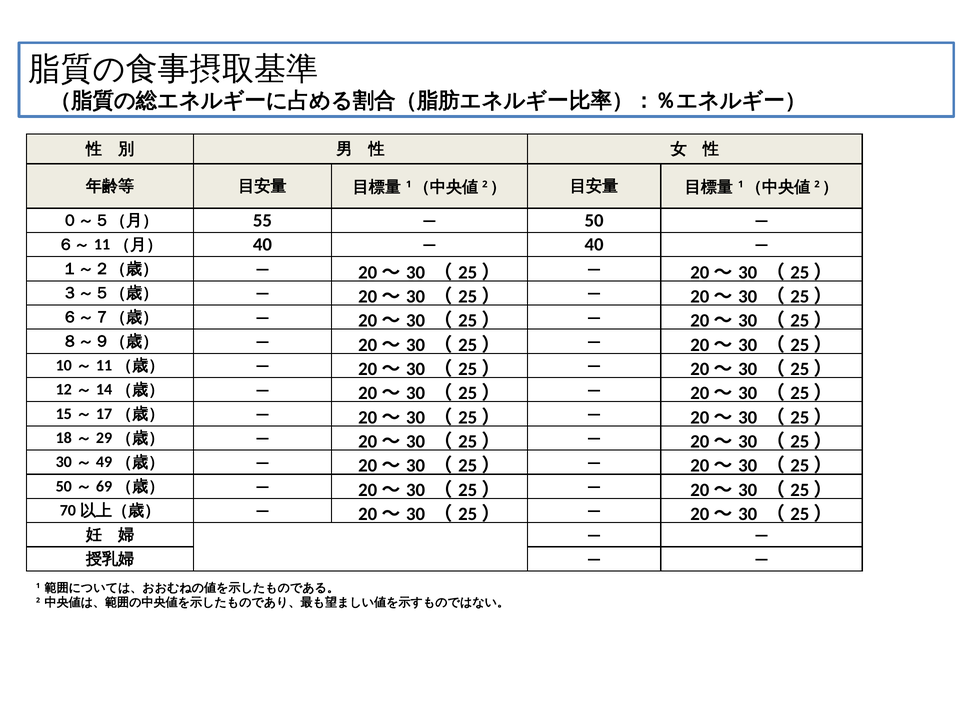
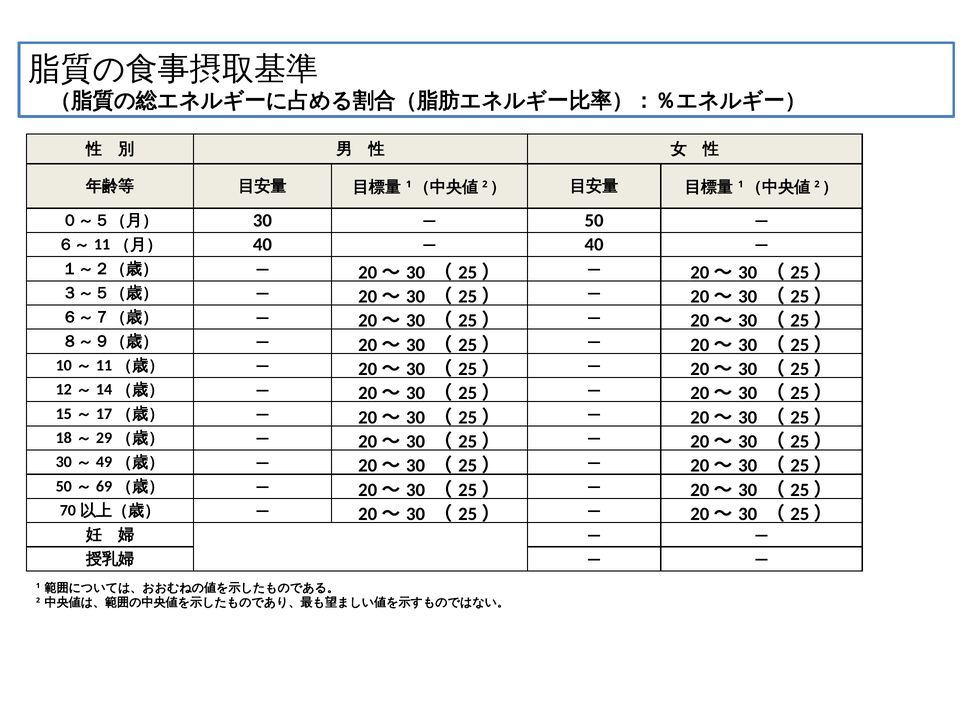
55 at (262, 221): 55 -> 30
